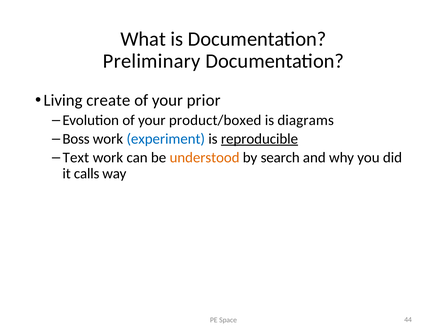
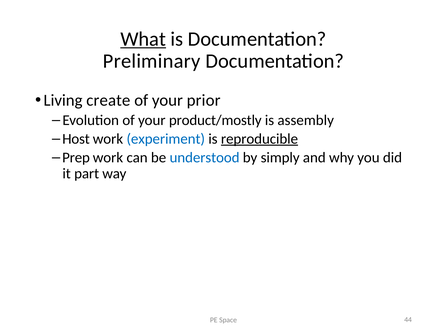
What underline: none -> present
product/boxed: product/boxed -> product/mostly
diagrams: diagrams -> assembly
Boss: Boss -> Host
Text: Text -> Prep
understood colour: orange -> blue
search: search -> simply
calls: calls -> part
